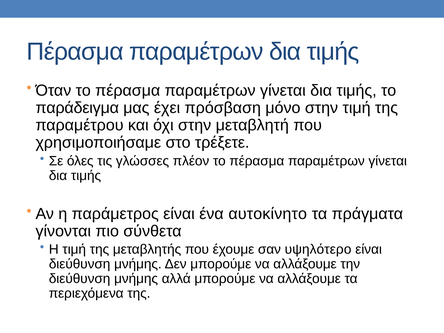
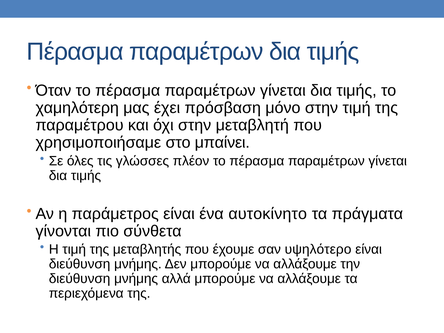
παράδειγμα: παράδειγμα -> χαμηλότερη
τρέξετε: τρέξετε -> μπαίνει
